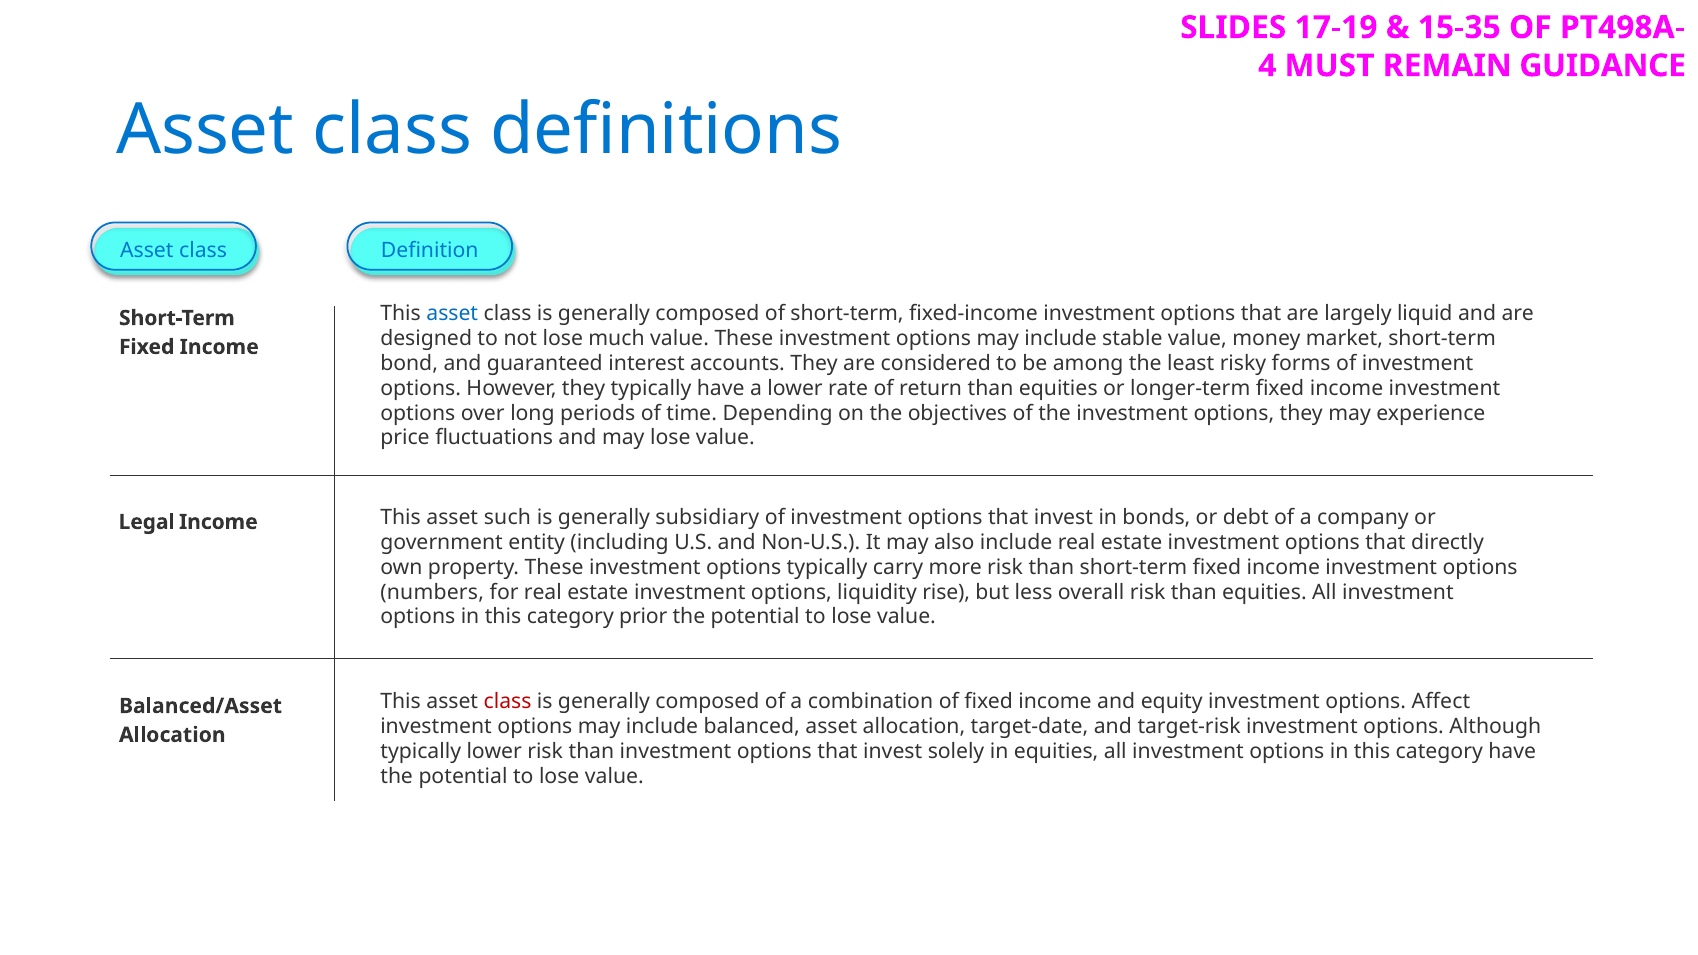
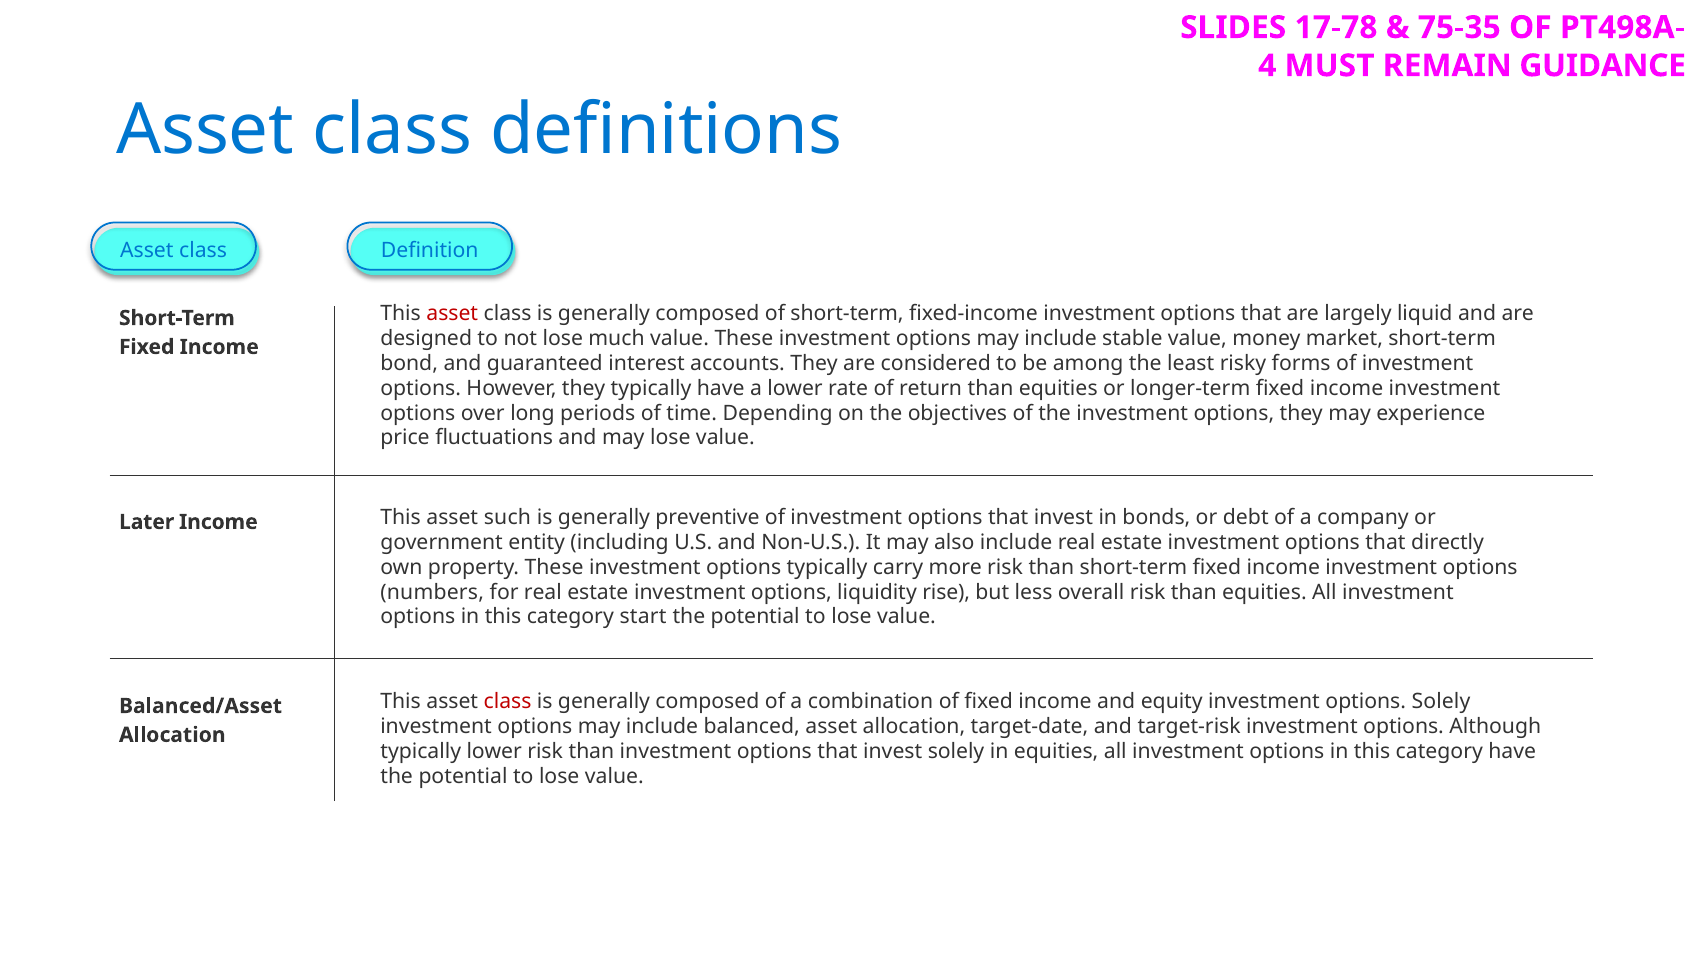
17-19: 17-19 -> 17-78
15-35: 15-35 -> 75-35
asset at (452, 314) colour: blue -> red
Legal: Legal -> Later
subsidiary: subsidiary -> preventive
prior: prior -> start
options Affect: Affect -> Solely
